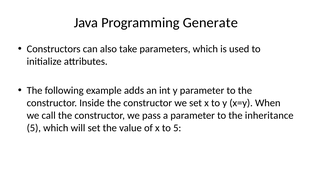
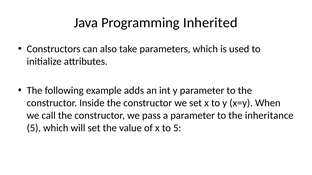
Generate: Generate -> Inherited
